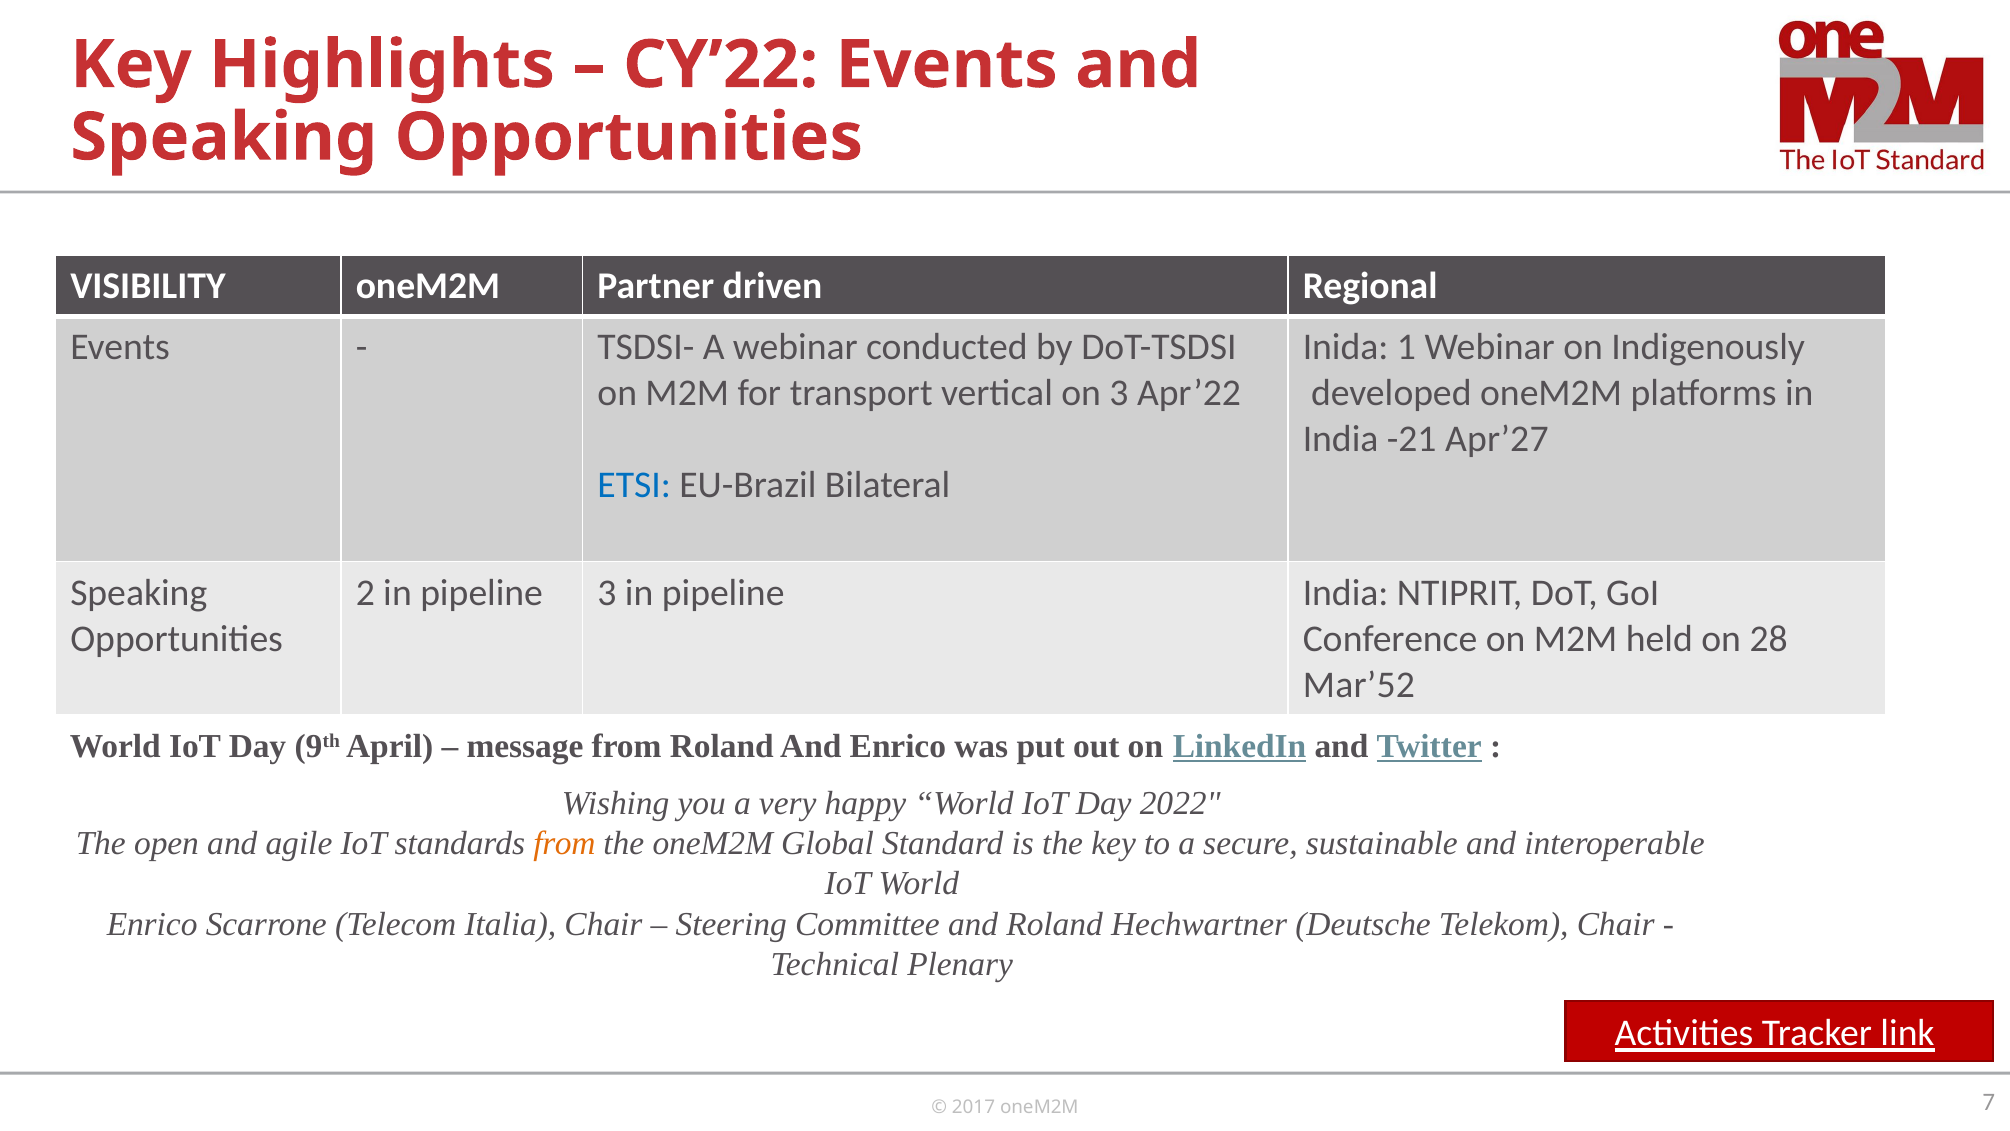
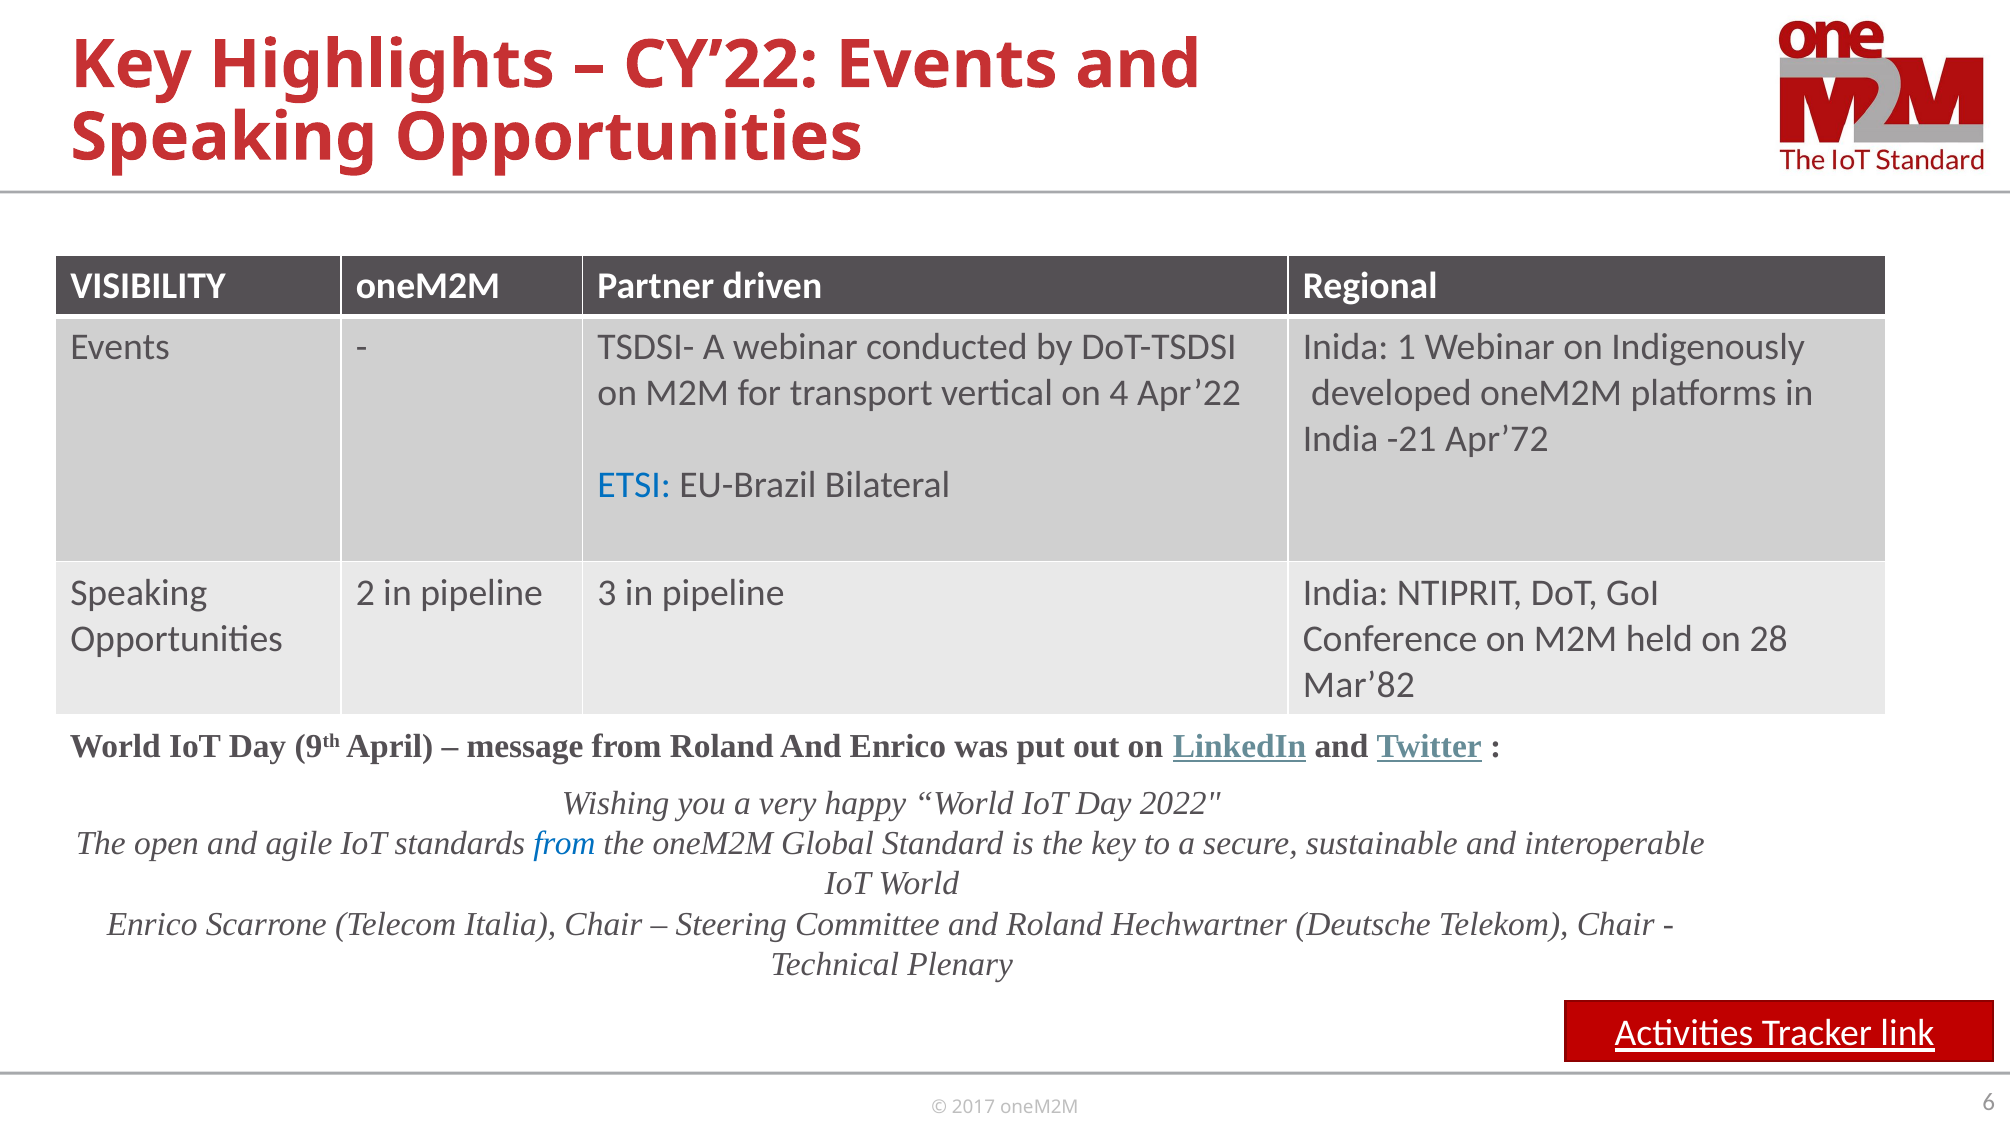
on 3: 3 -> 4
Apr’27: Apr’27 -> Apr’72
Mar’52: Mar’52 -> Mar’82
from at (564, 843) colour: orange -> blue
7: 7 -> 6
